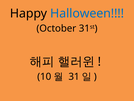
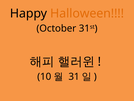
Halloween colour: blue -> orange
